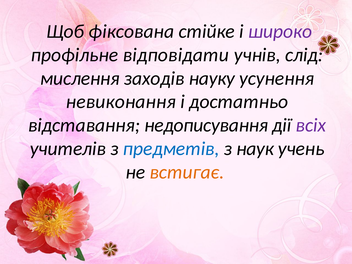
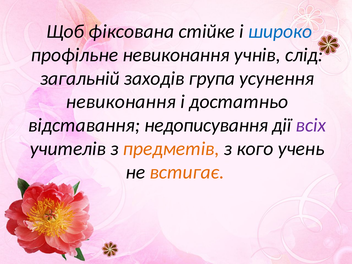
широко colour: purple -> blue
профільне відповідати: відповідати -> невиконання
мислення: мислення -> загальній
науку: науку -> група
предметів colour: blue -> orange
наук: наук -> кого
